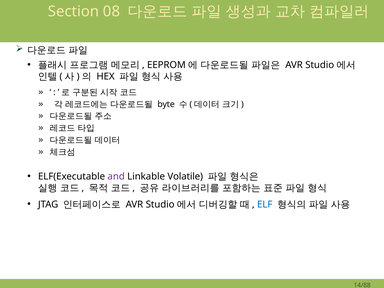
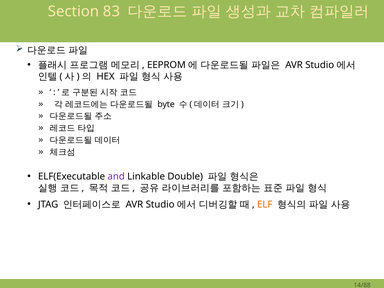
08: 08 -> 83
Volatile: Volatile -> Double
ELF colour: blue -> orange
